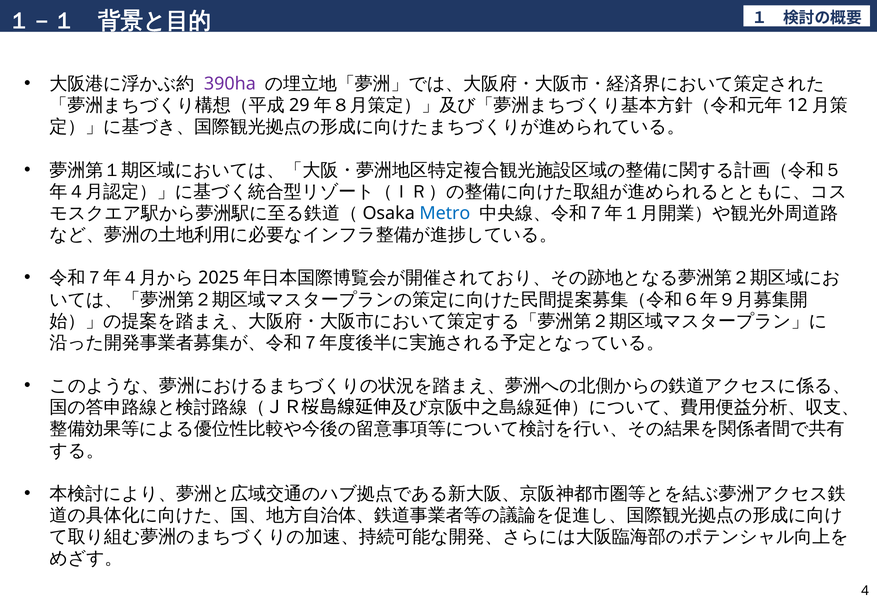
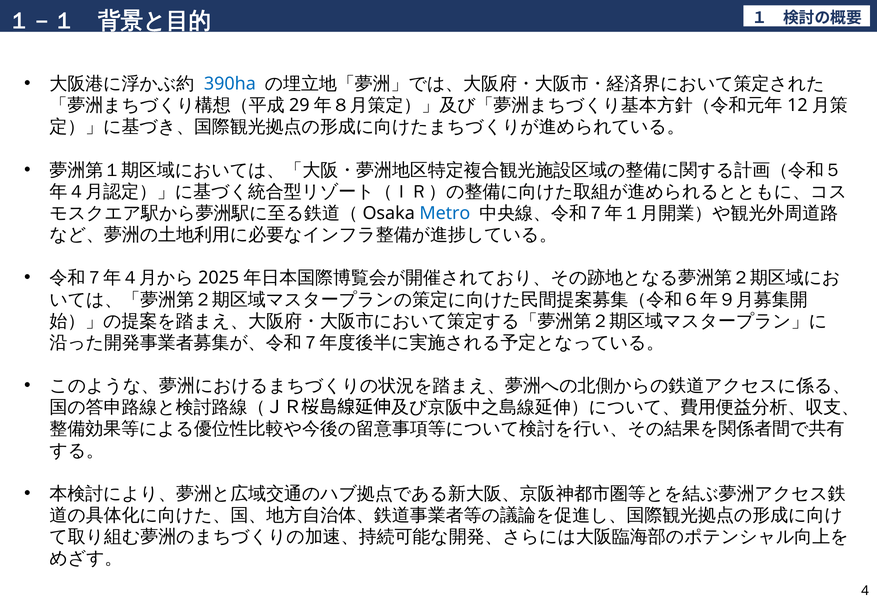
390ha colour: purple -> blue
